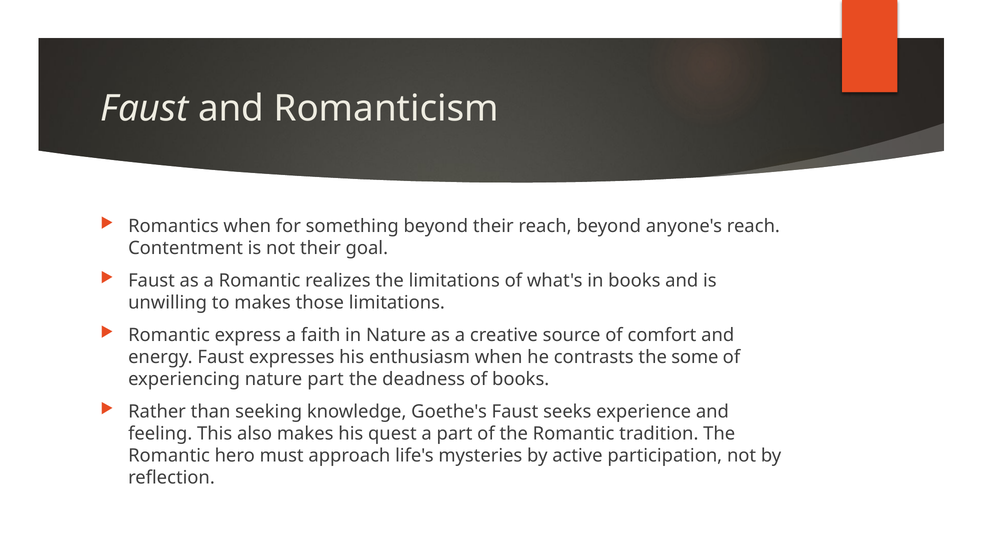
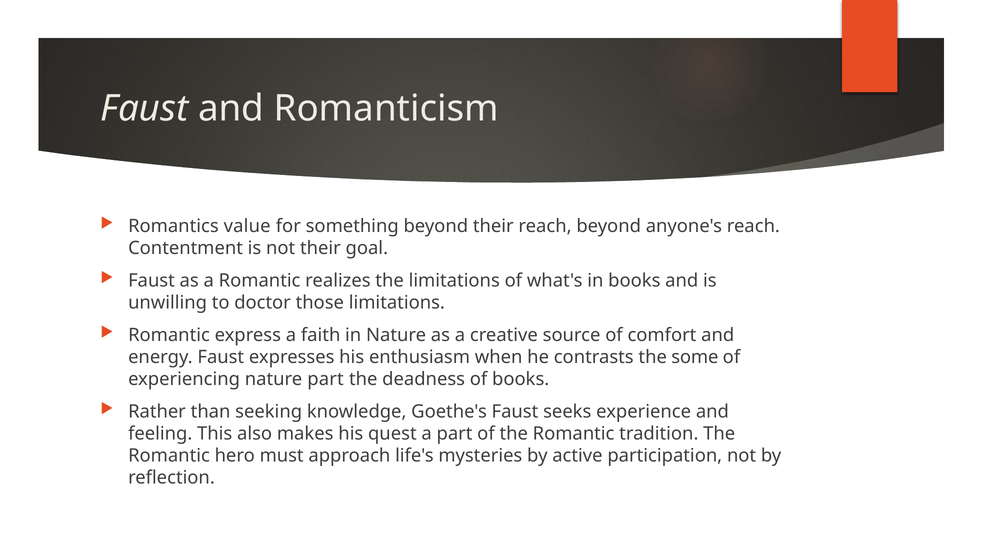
Romantics when: when -> value
to makes: makes -> doctor
